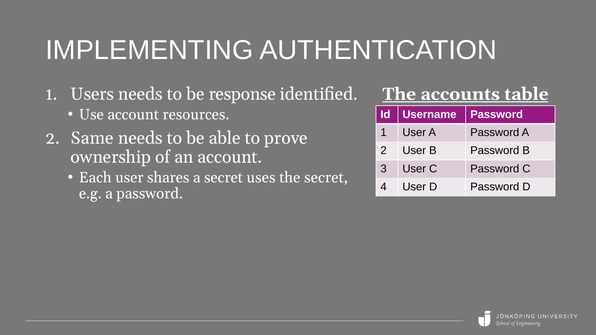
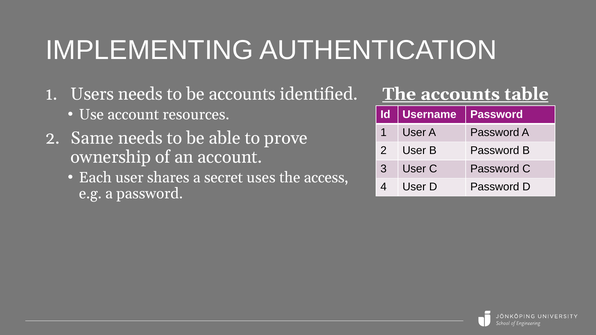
be response: response -> accounts
the secret: secret -> access
